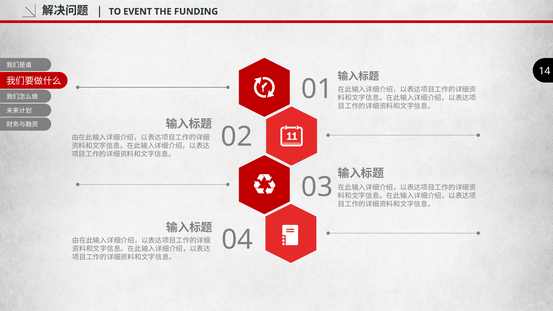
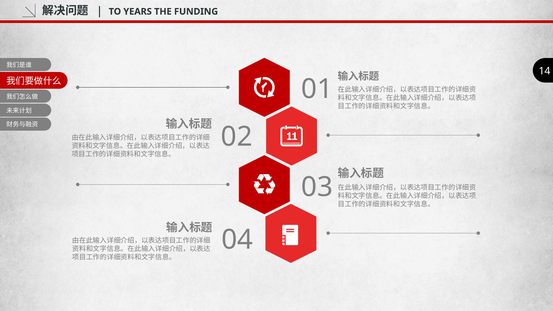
EVENT: EVENT -> YEARS
